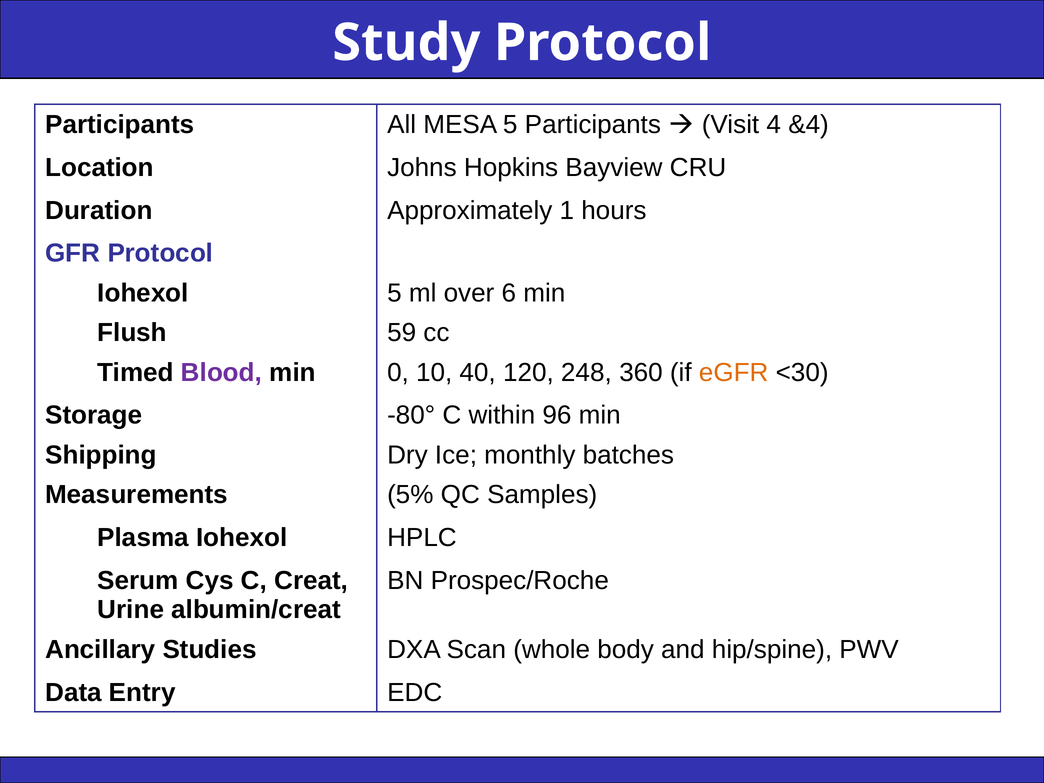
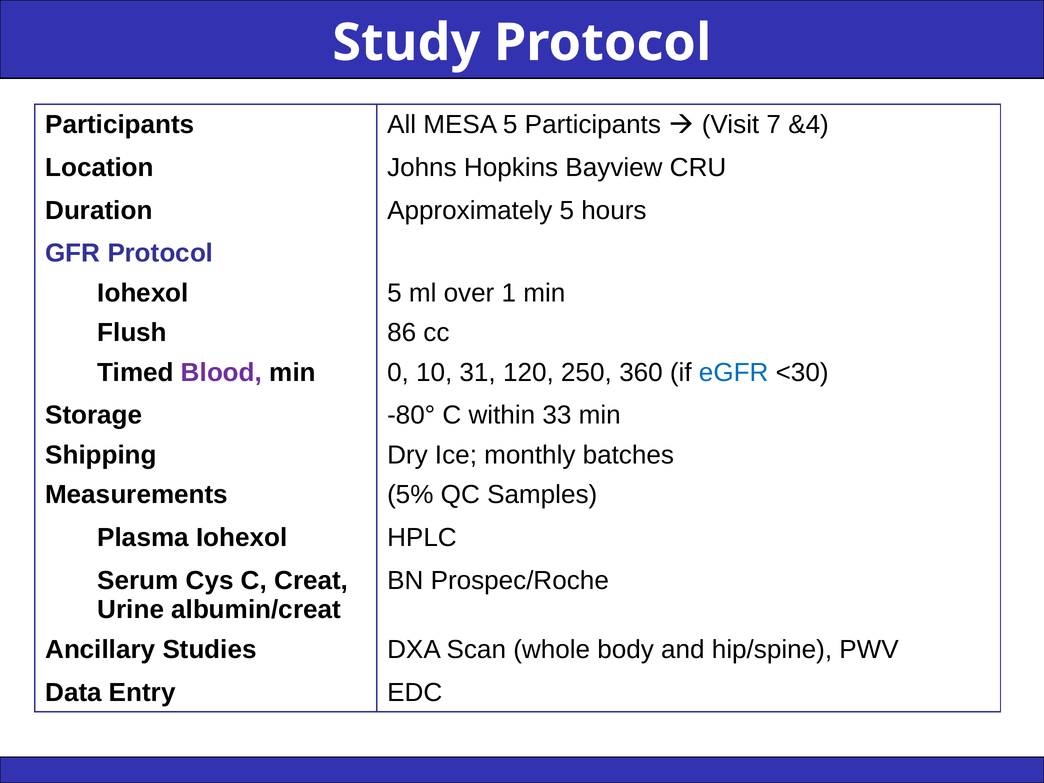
4: 4 -> 7
Approximately 1: 1 -> 5
6: 6 -> 1
59: 59 -> 86
40: 40 -> 31
248: 248 -> 250
eGFR colour: orange -> blue
96: 96 -> 33
